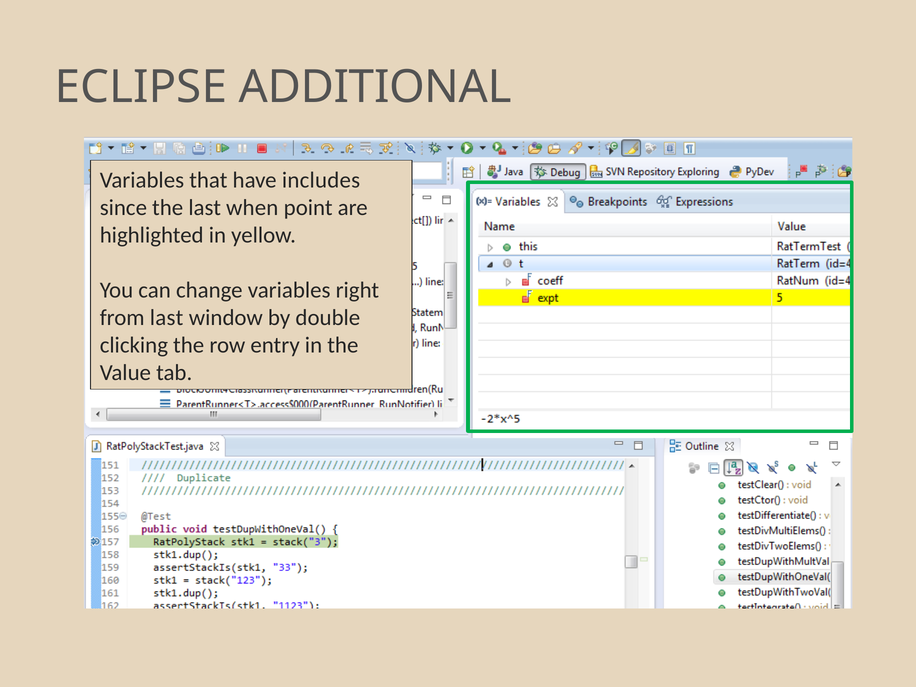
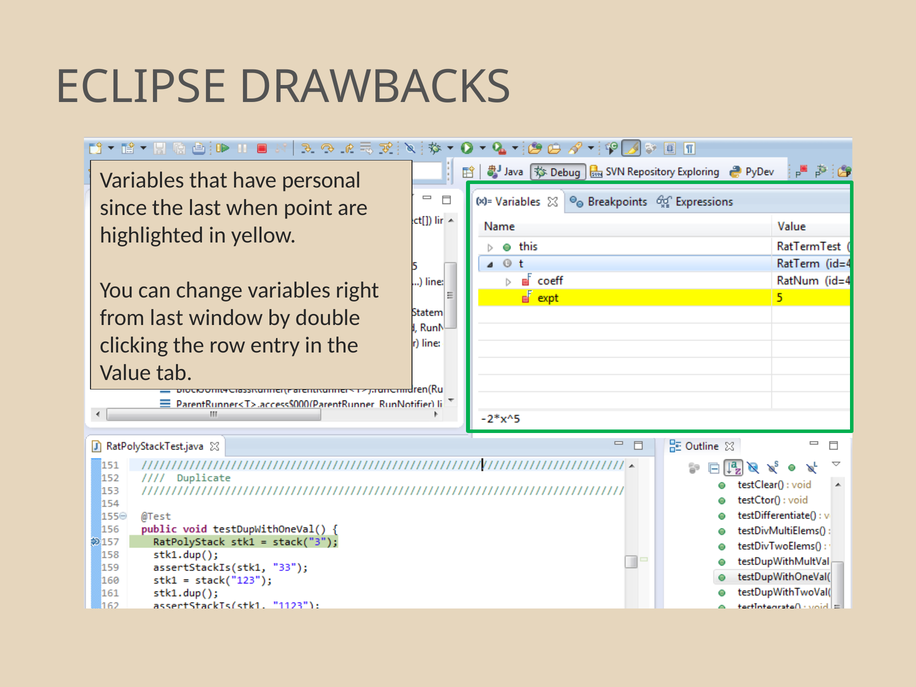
ADDITIONAL: ADDITIONAL -> DRAWBACKS
includes: includes -> personal
